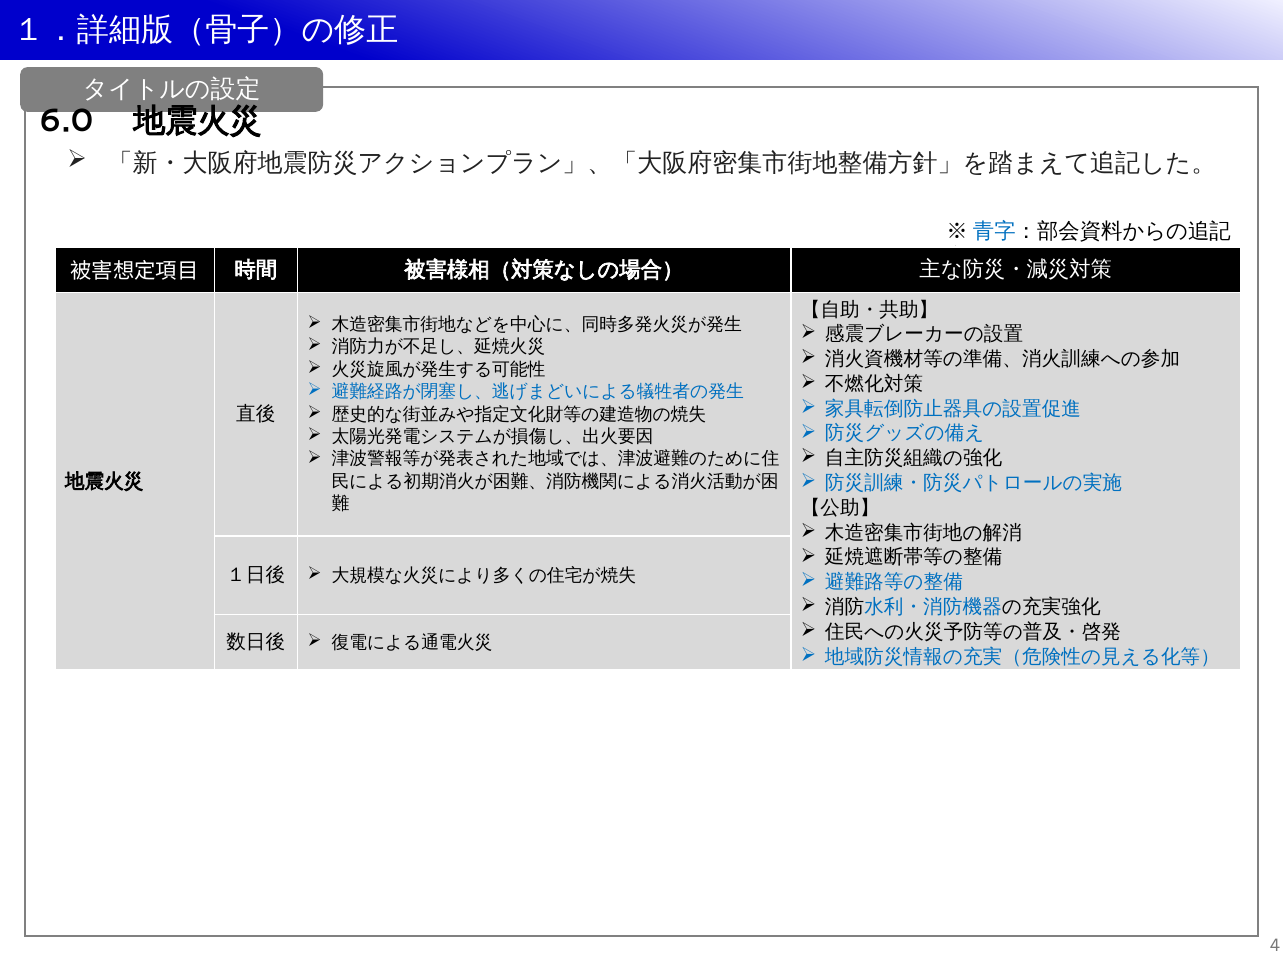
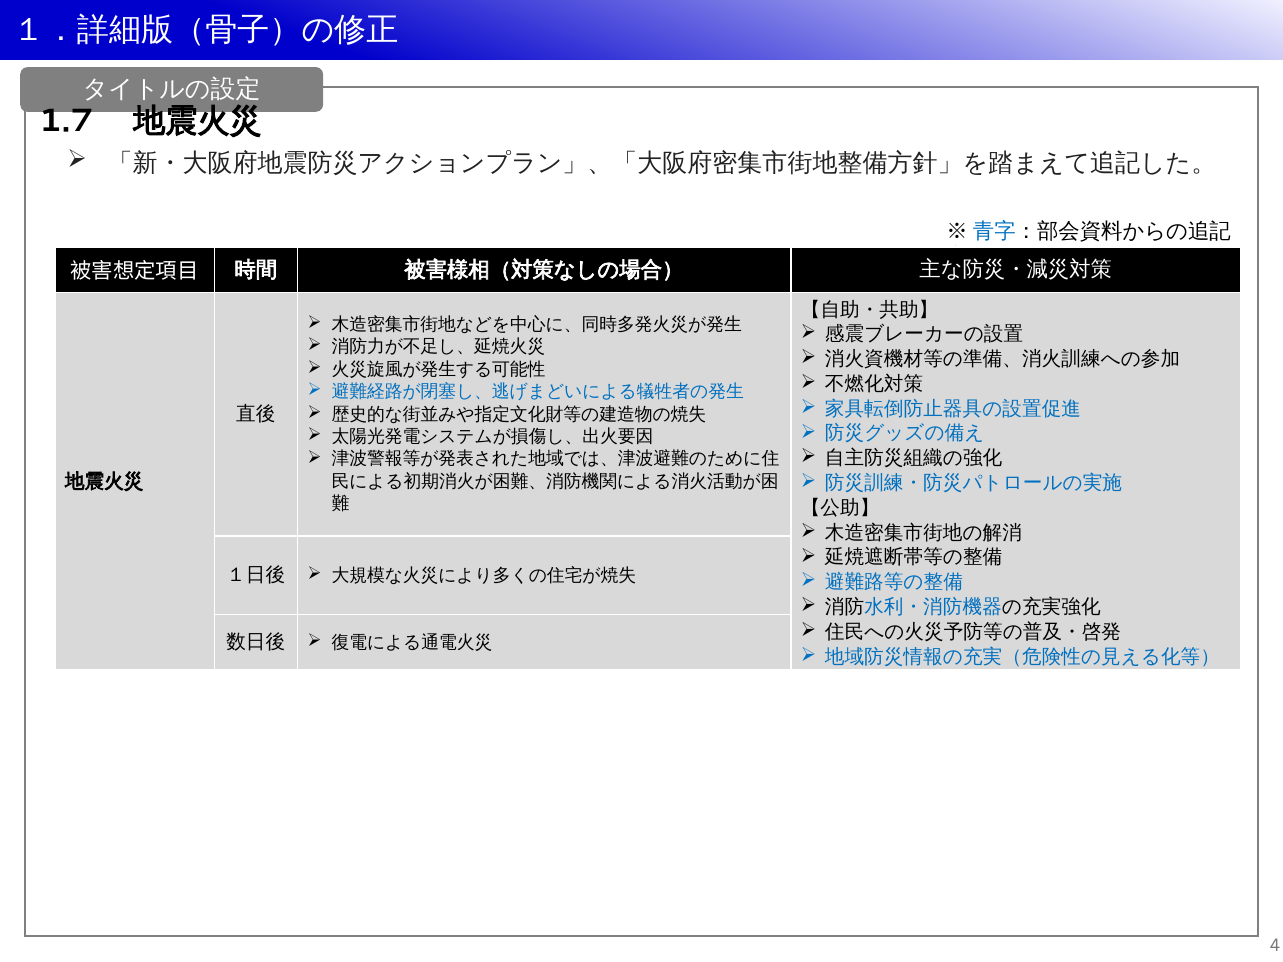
6.0: 6.0 -> 1.7
